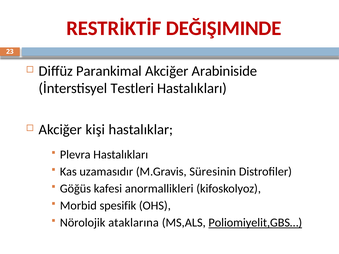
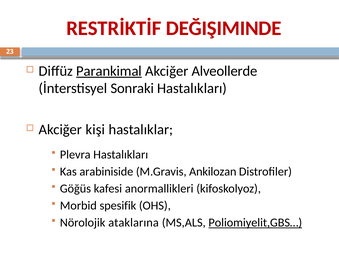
Parankimal underline: none -> present
Arabiniside: Arabiniside -> Alveollerde
Testleri: Testleri -> Sonraki
uzamasıdır: uzamasıdır -> arabiniside
Süresinin: Süresinin -> Ankilozan
